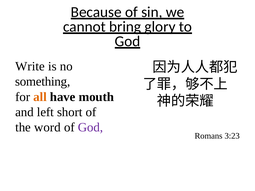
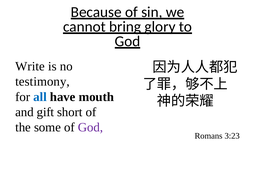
something: something -> testimony
all colour: orange -> blue
left: left -> gift
word: word -> some
